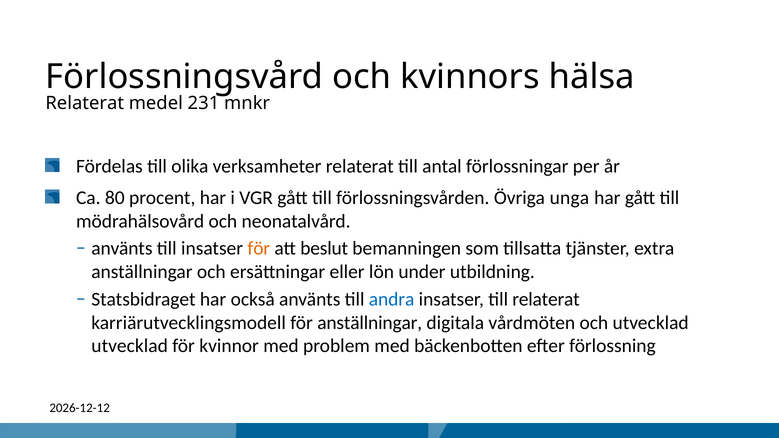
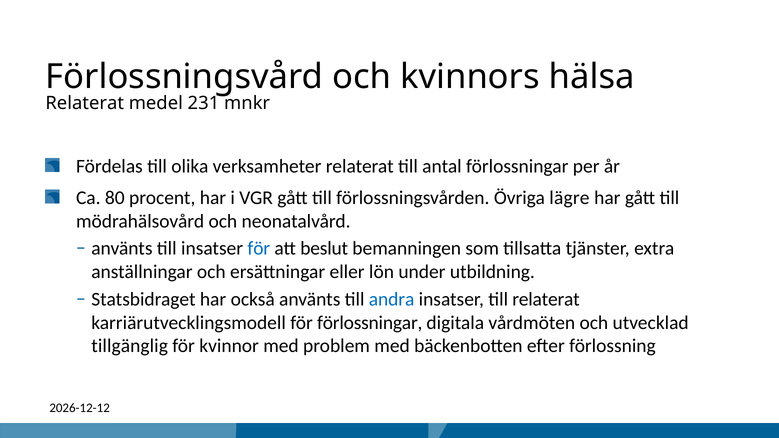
unga: unga -> lägre
för at (259, 249) colour: orange -> blue
för anställningar: anställningar -> förlossningar
utvecklad at (130, 346): utvecklad -> tillgänglig
